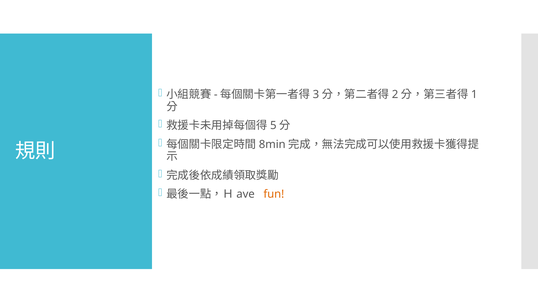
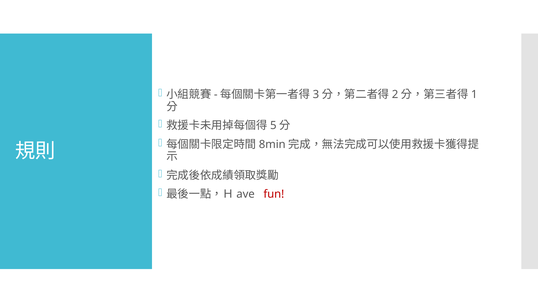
fun colour: orange -> red
